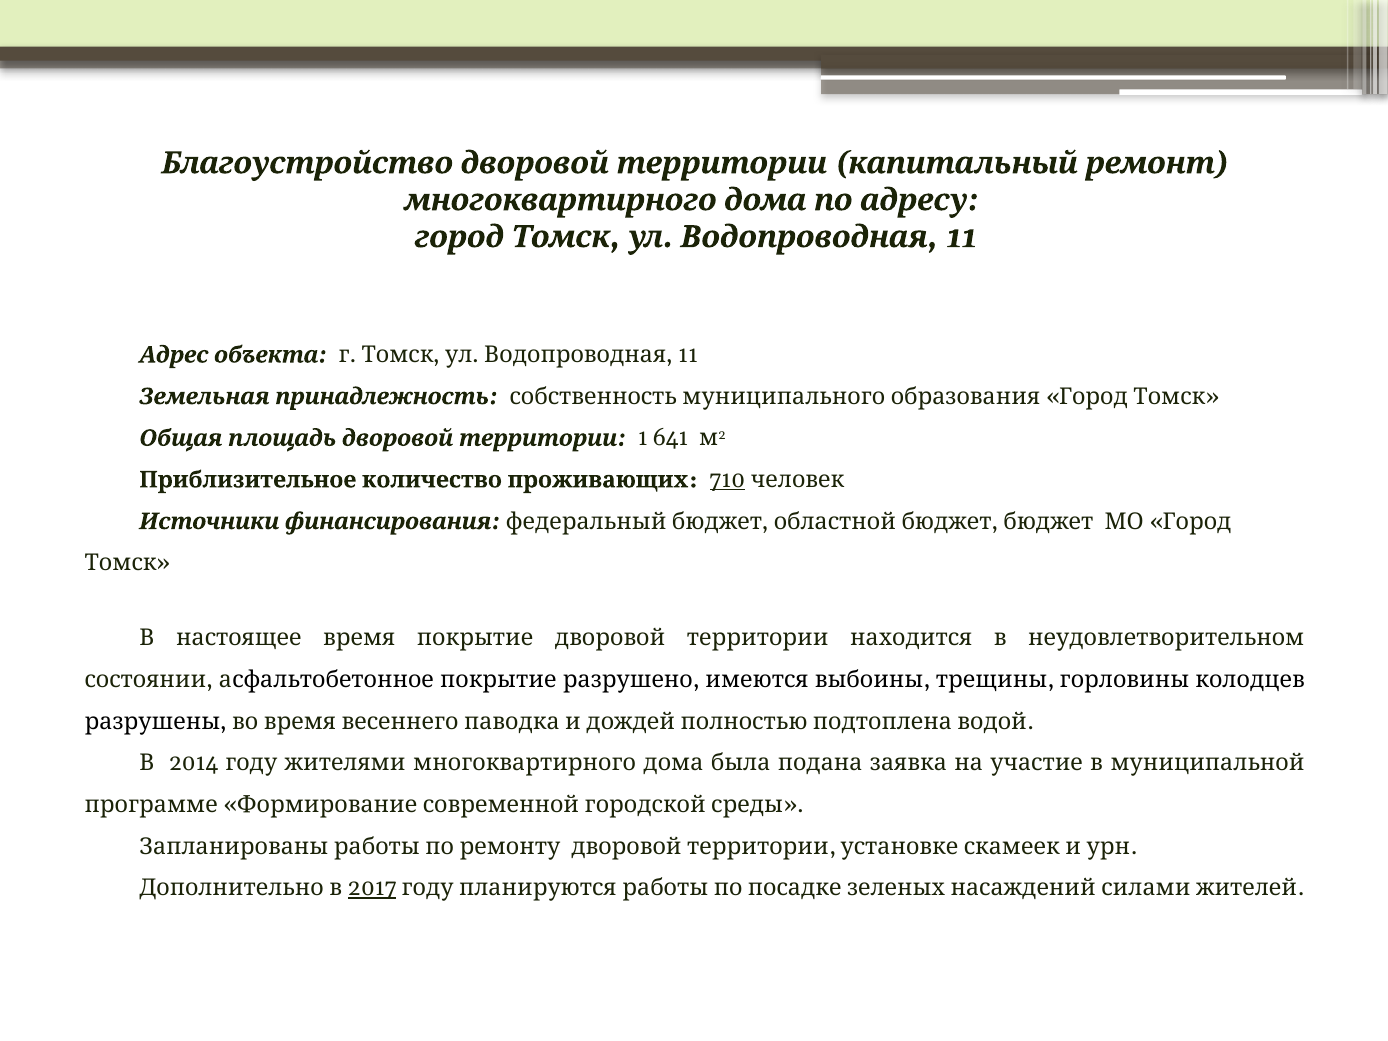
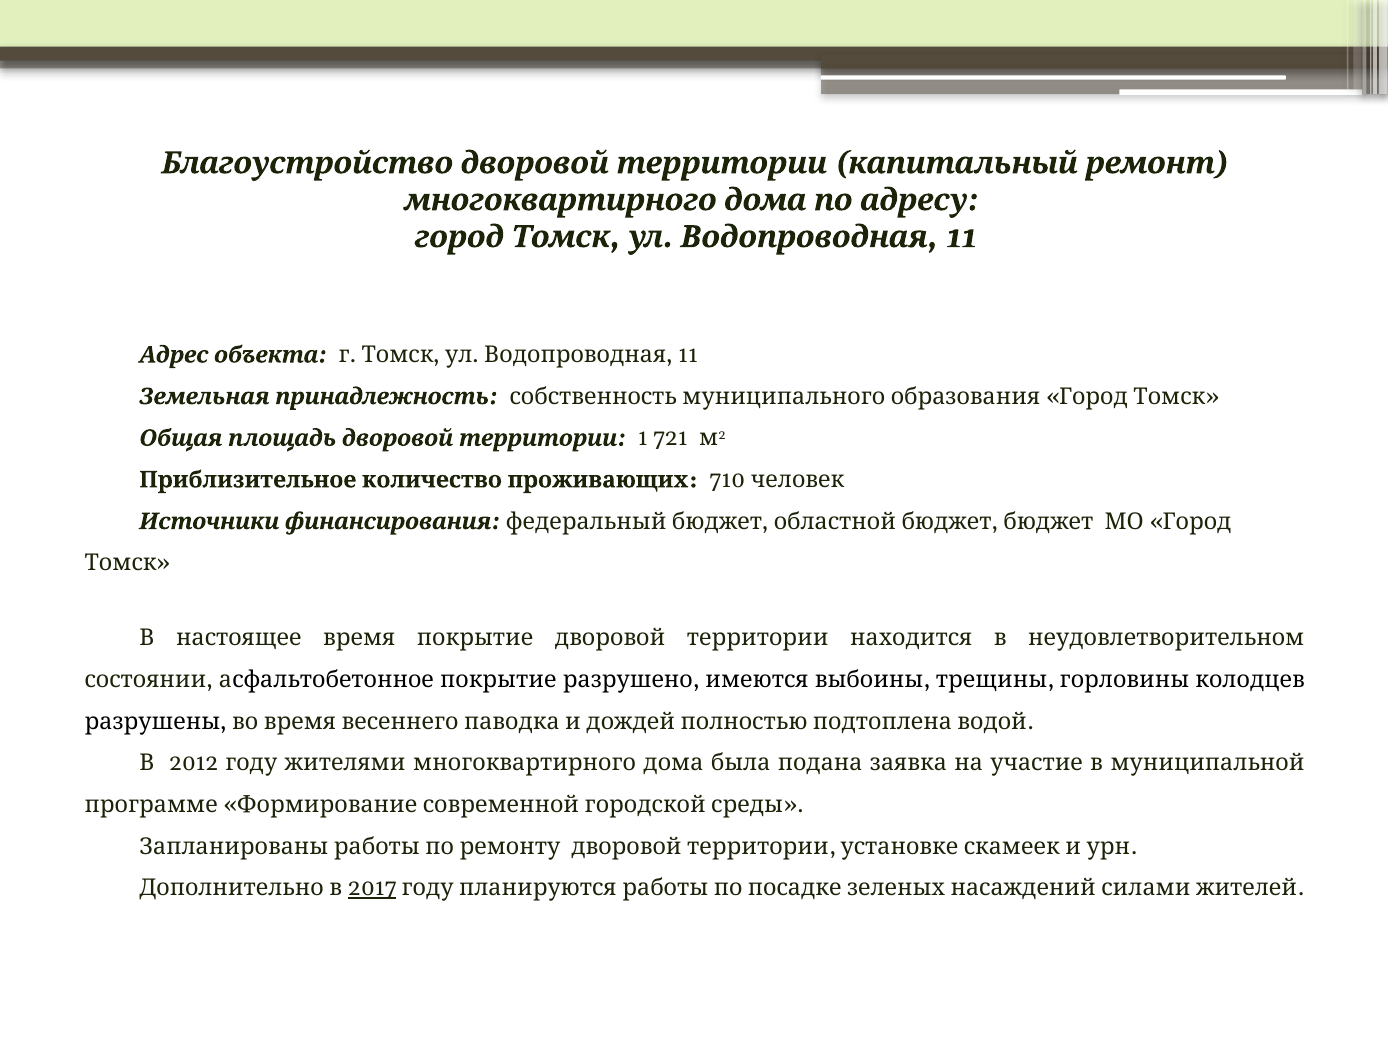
641: 641 -> 721
710 underline: present -> none
2014: 2014 -> 2012
